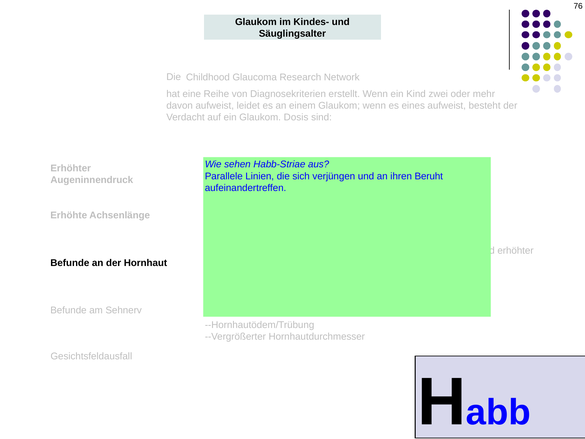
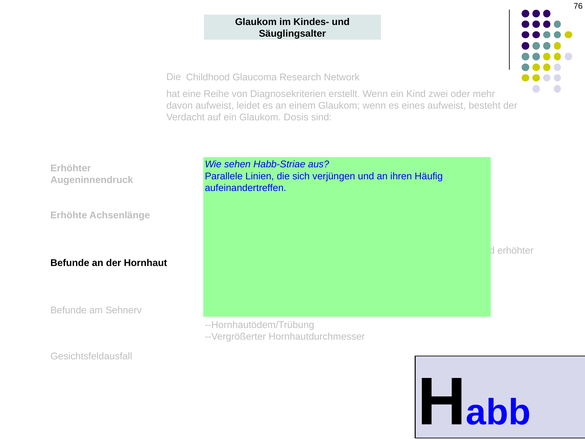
Beruht: Beruht -> Häufig
